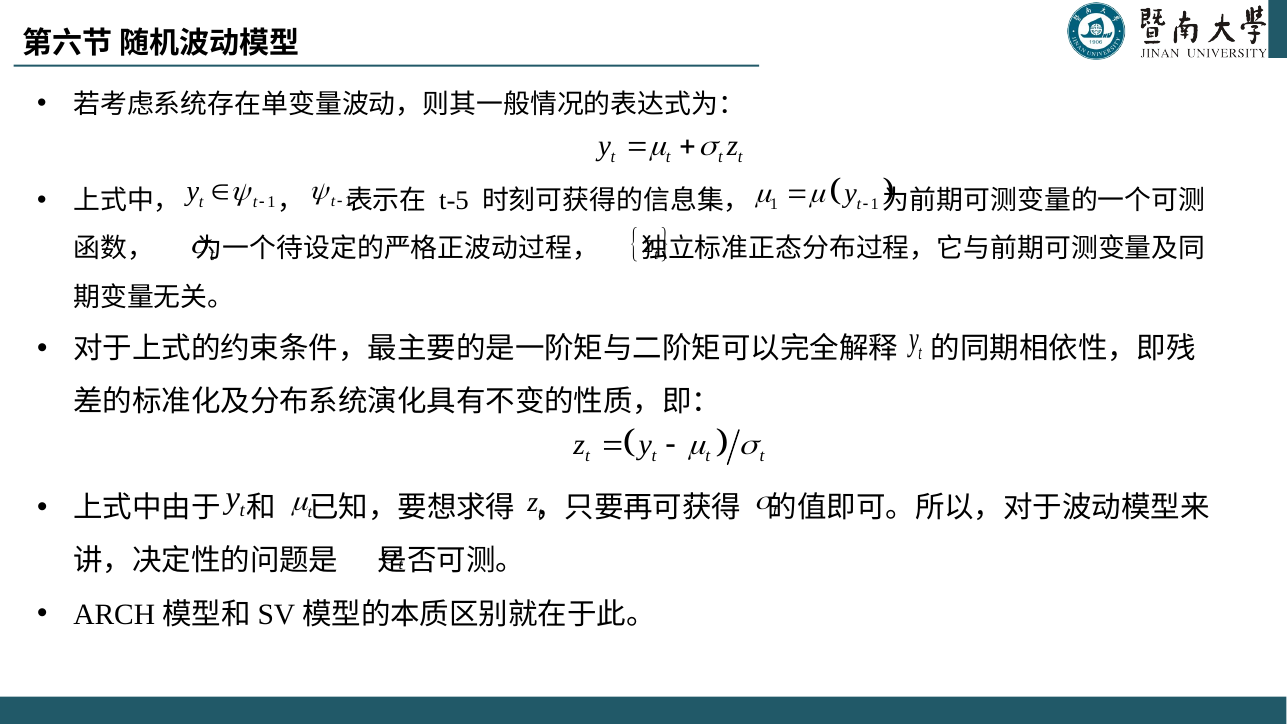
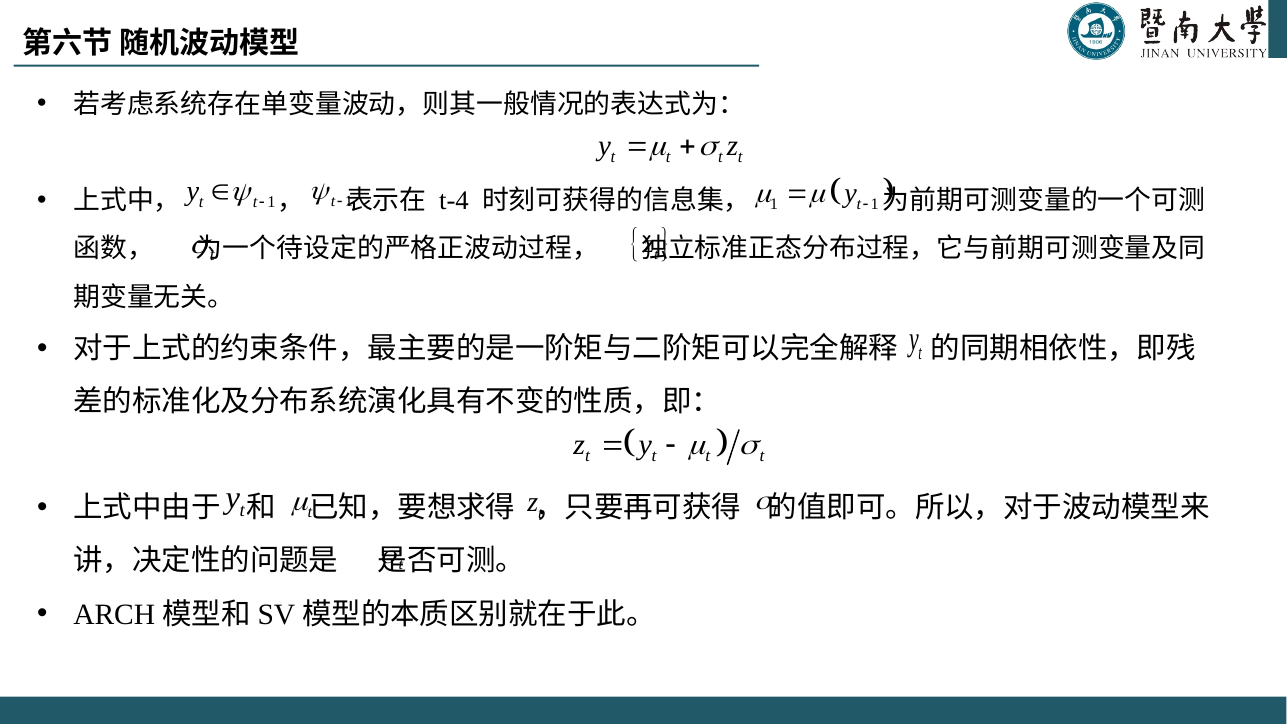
t-5: t-5 -> t-4
